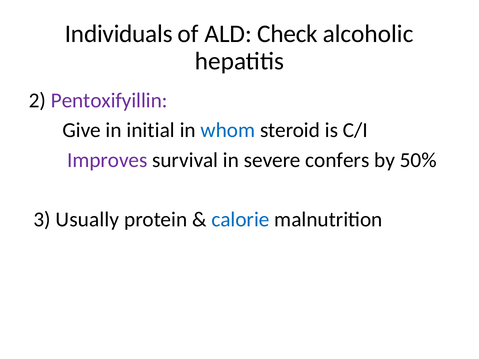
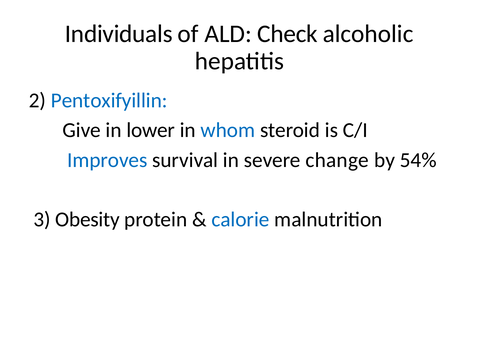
Pentoxifyillin colour: purple -> blue
initial: initial -> lower
Improves colour: purple -> blue
confers: confers -> change
50%: 50% -> 54%
Usually: Usually -> Obesity
